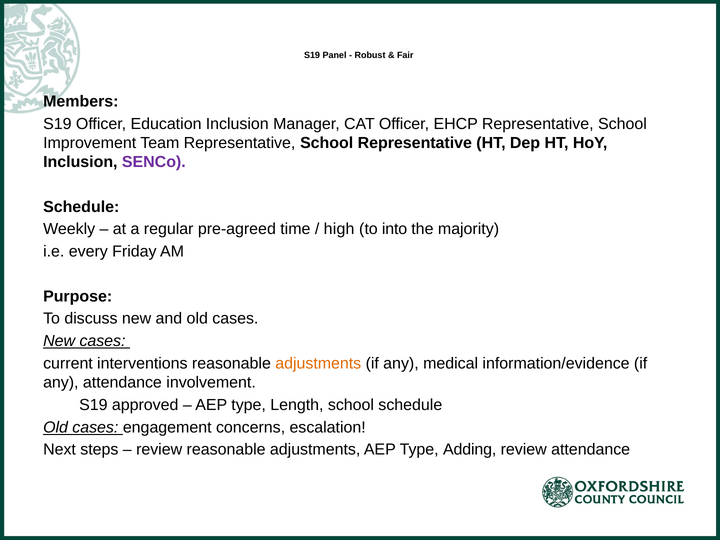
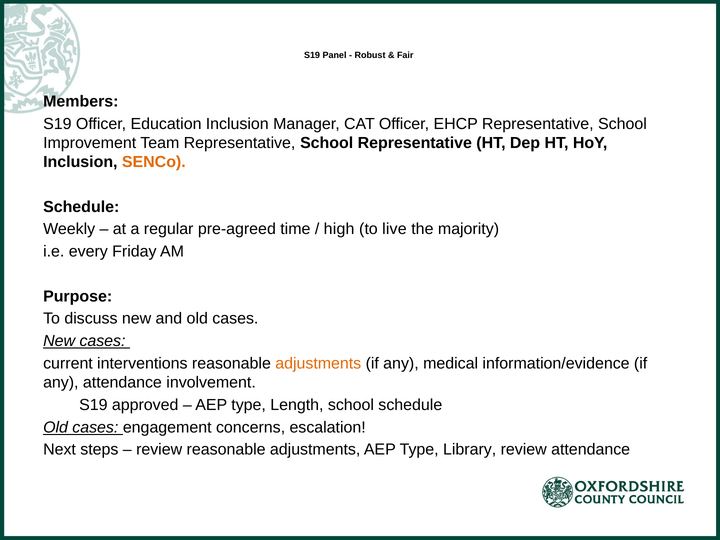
SENCo colour: purple -> orange
into: into -> live
Adding: Adding -> Library
